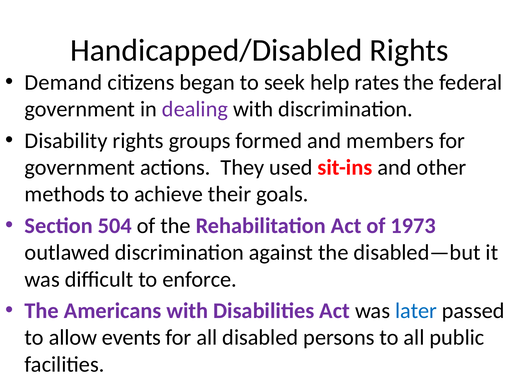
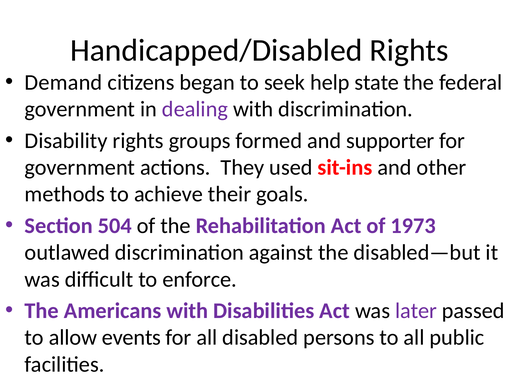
rates: rates -> state
members: members -> supporter
later colour: blue -> purple
